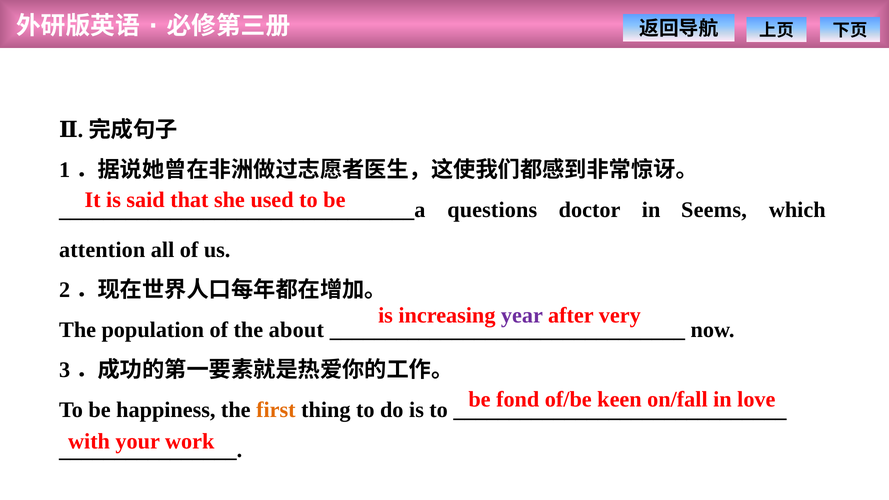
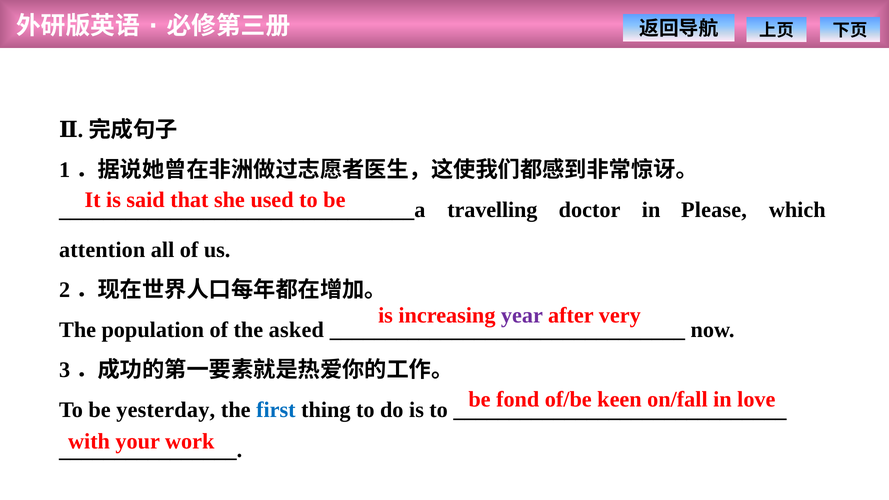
questions: questions -> travelling
Seems: Seems -> Please
about: about -> asked
happiness: happiness -> yesterday
first colour: orange -> blue
